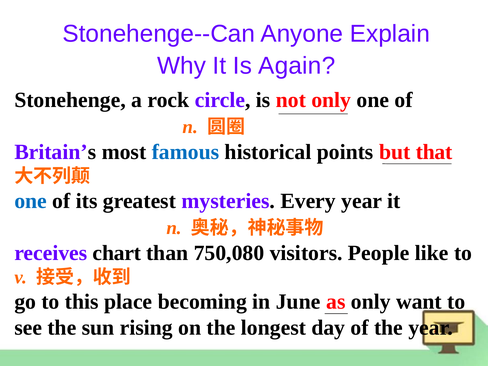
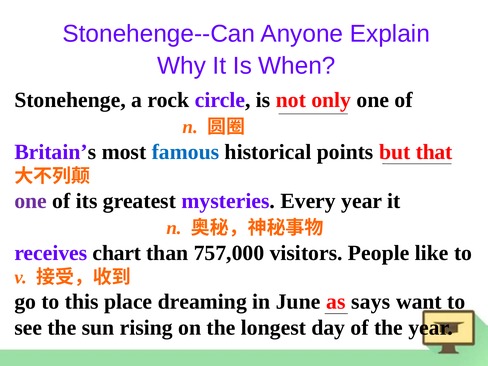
Again: Again -> When
one at (31, 201) colour: blue -> purple
750,080: 750,080 -> 757,000
becoming: becoming -> dreaming
as only: only -> says
